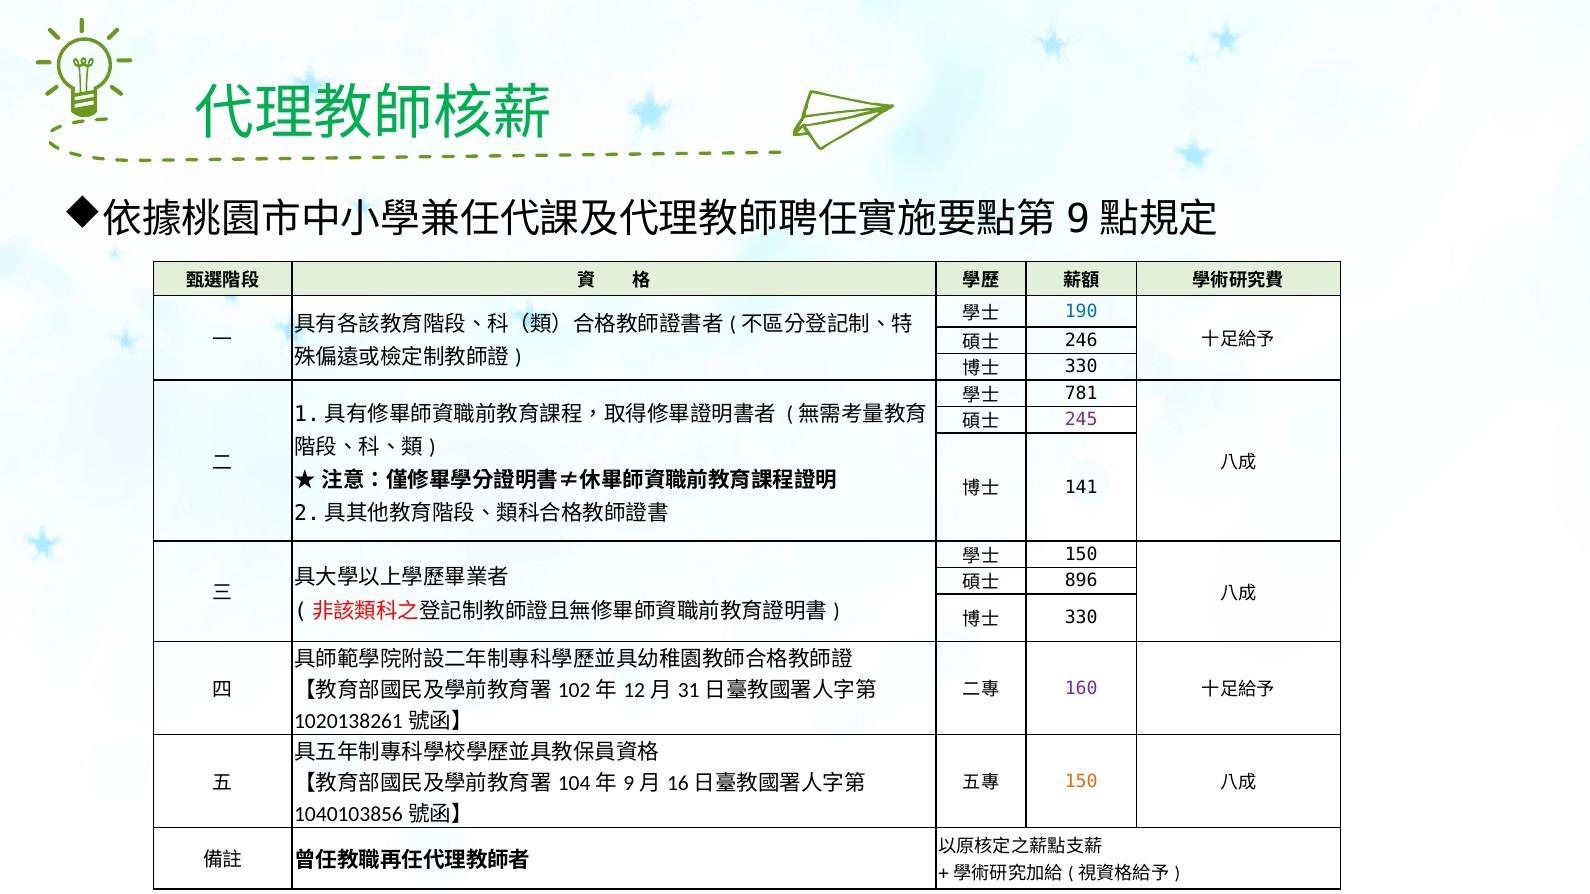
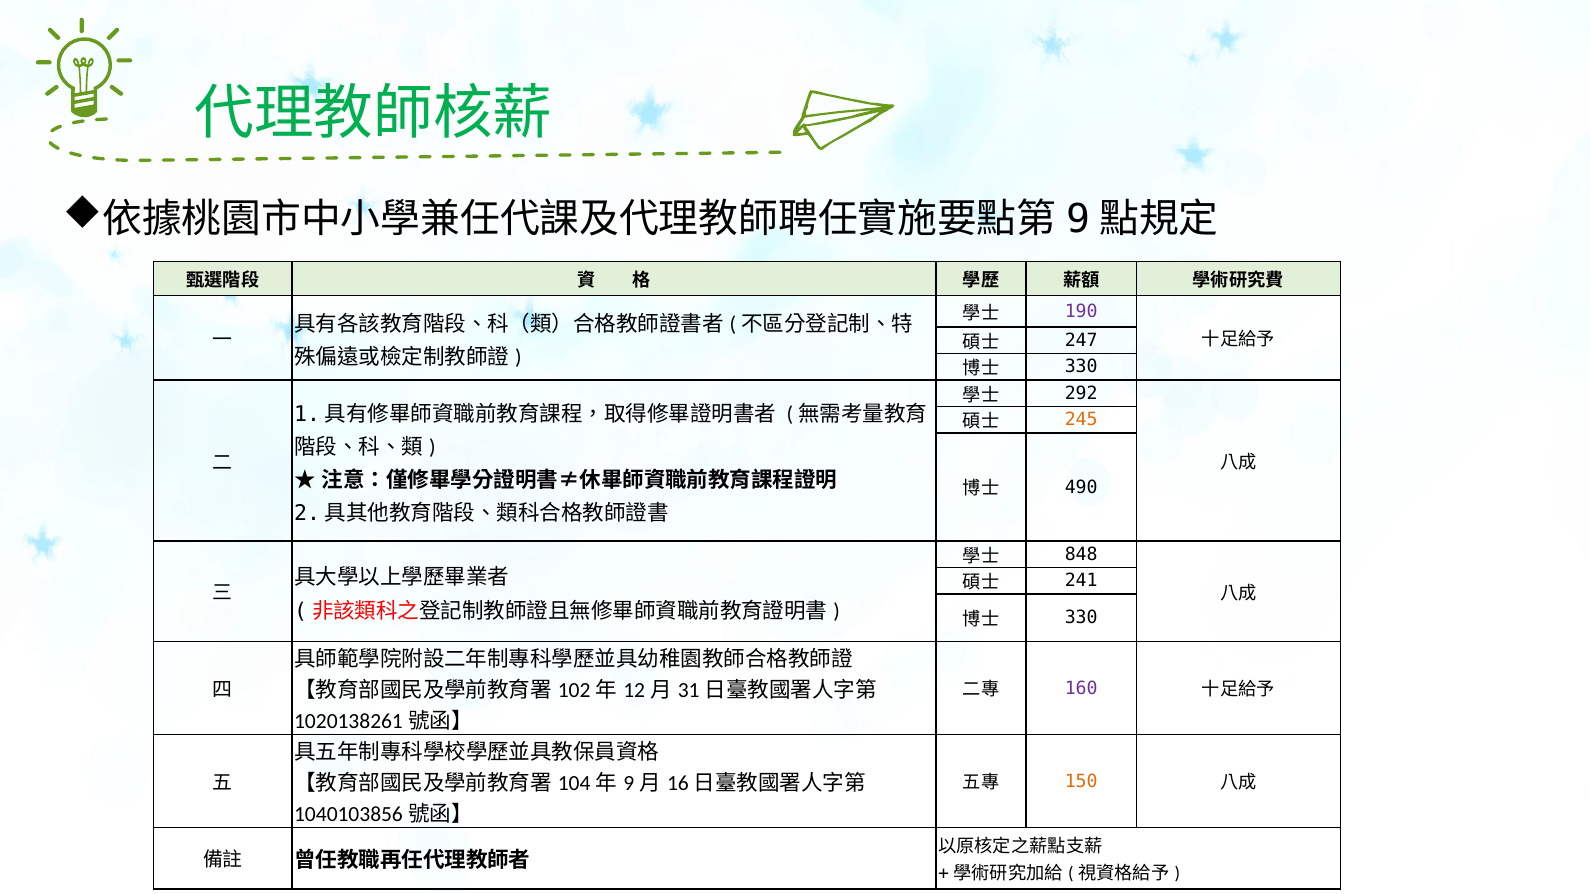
190 colour: blue -> purple
246: 246 -> 247
781: 781 -> 292
245 colour: purple -> orange
141: 141 -> 490
150 at (1081, 555): 150 -> 848
896: 896 -> 241
